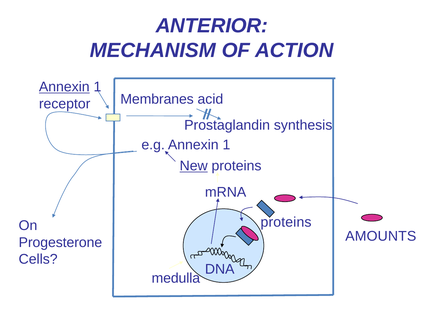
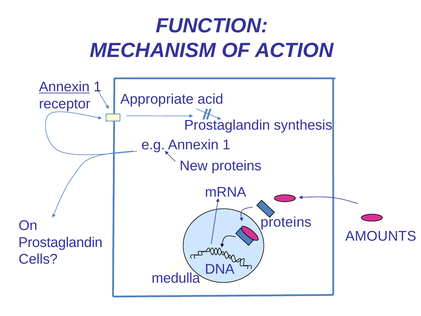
ANTERIOR: ANTERIOR -> FUNCTION
Membranes: Membranes -> Appropriate
New underline: present -> none
Progesterone at (60, 242): Progesterone -> Prostaglandin
